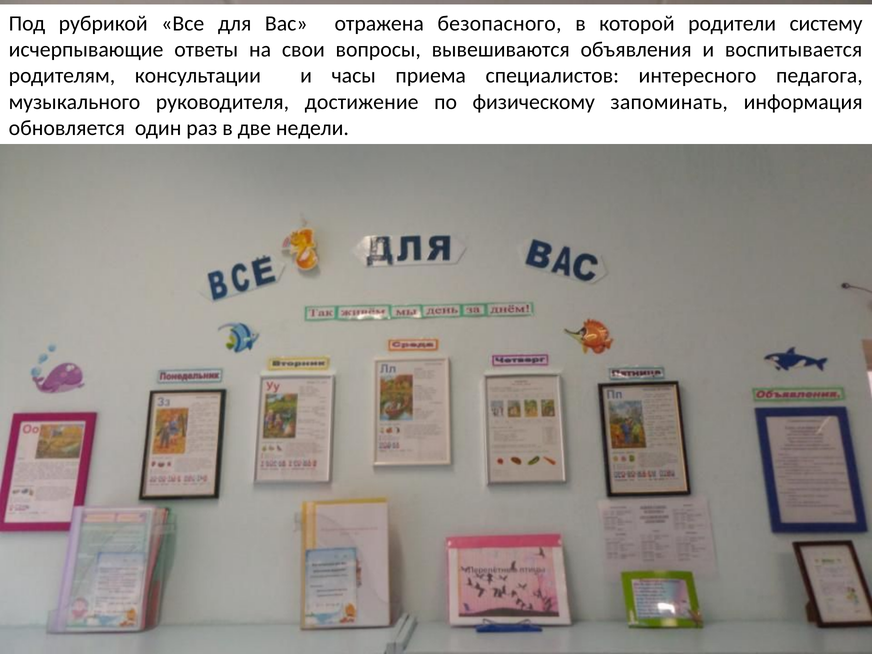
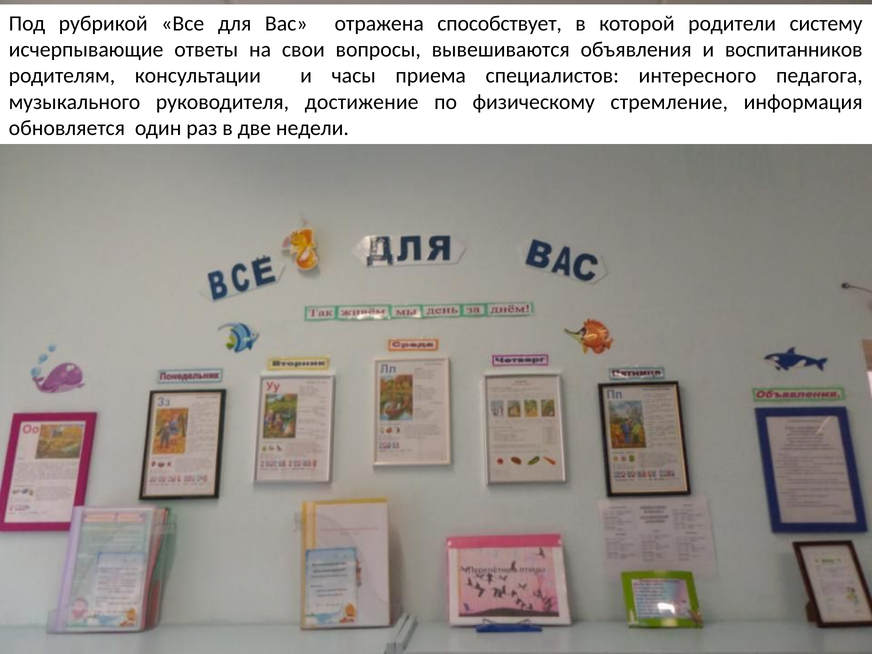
безопасного: безопасного -> способствует
воспитывается: воспитывается -> воспитанников
запоминать: запоминать -> стремление
